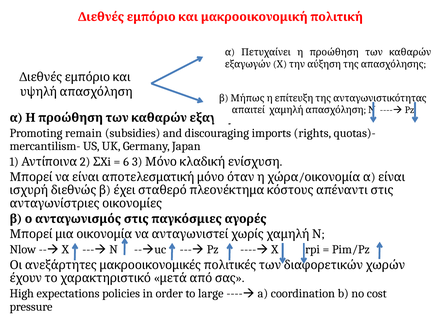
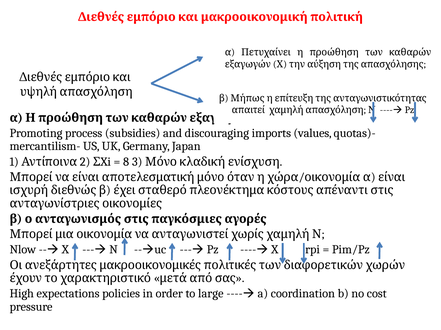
remain: remain -> process
rights: rights -> values
6: 6 -> 8
